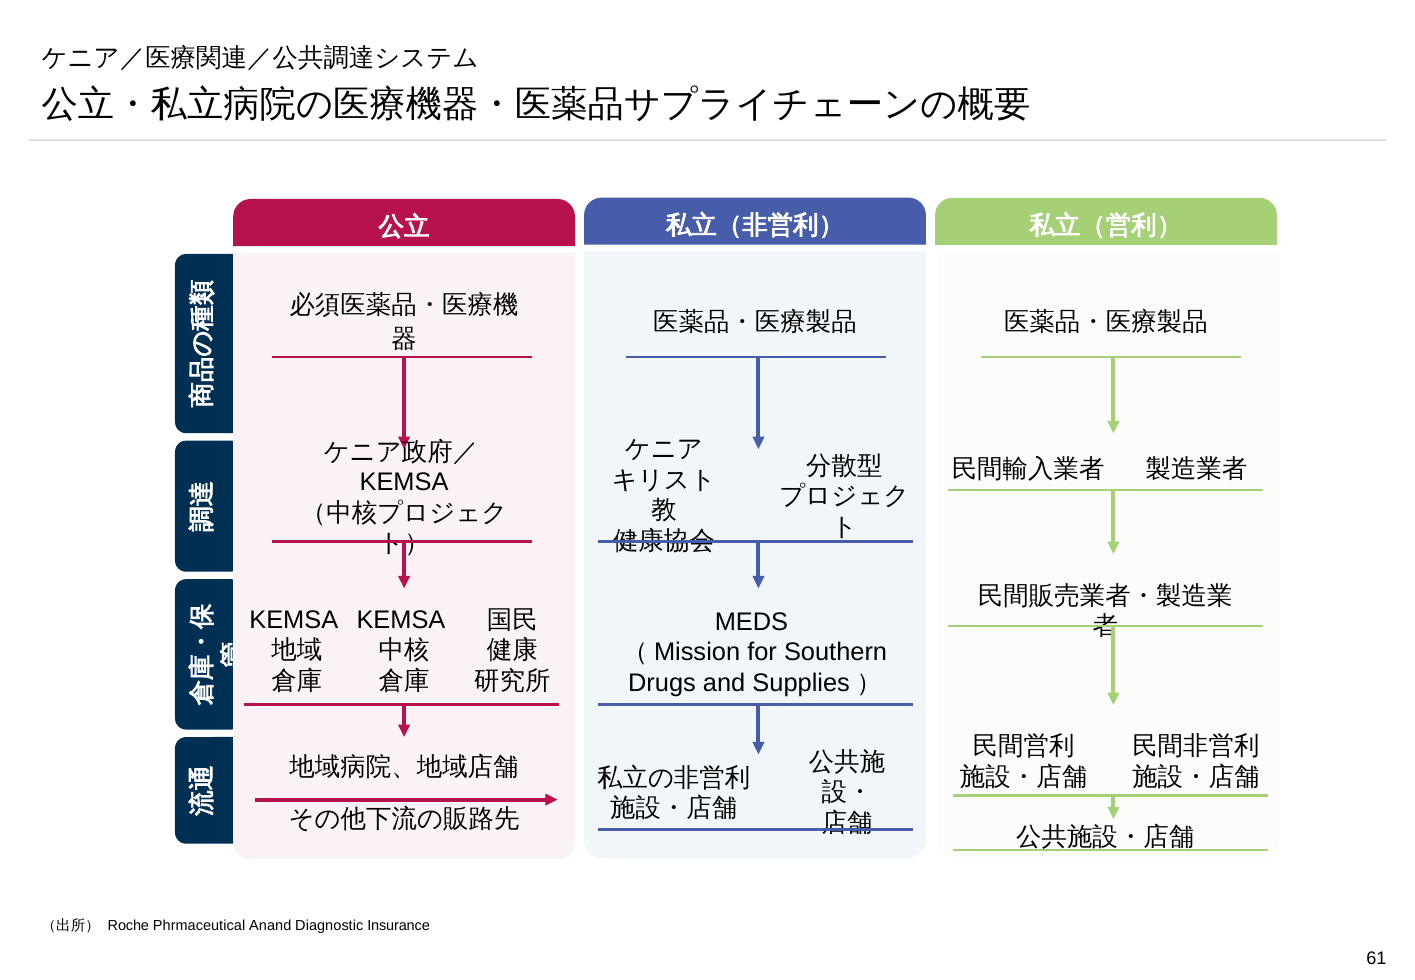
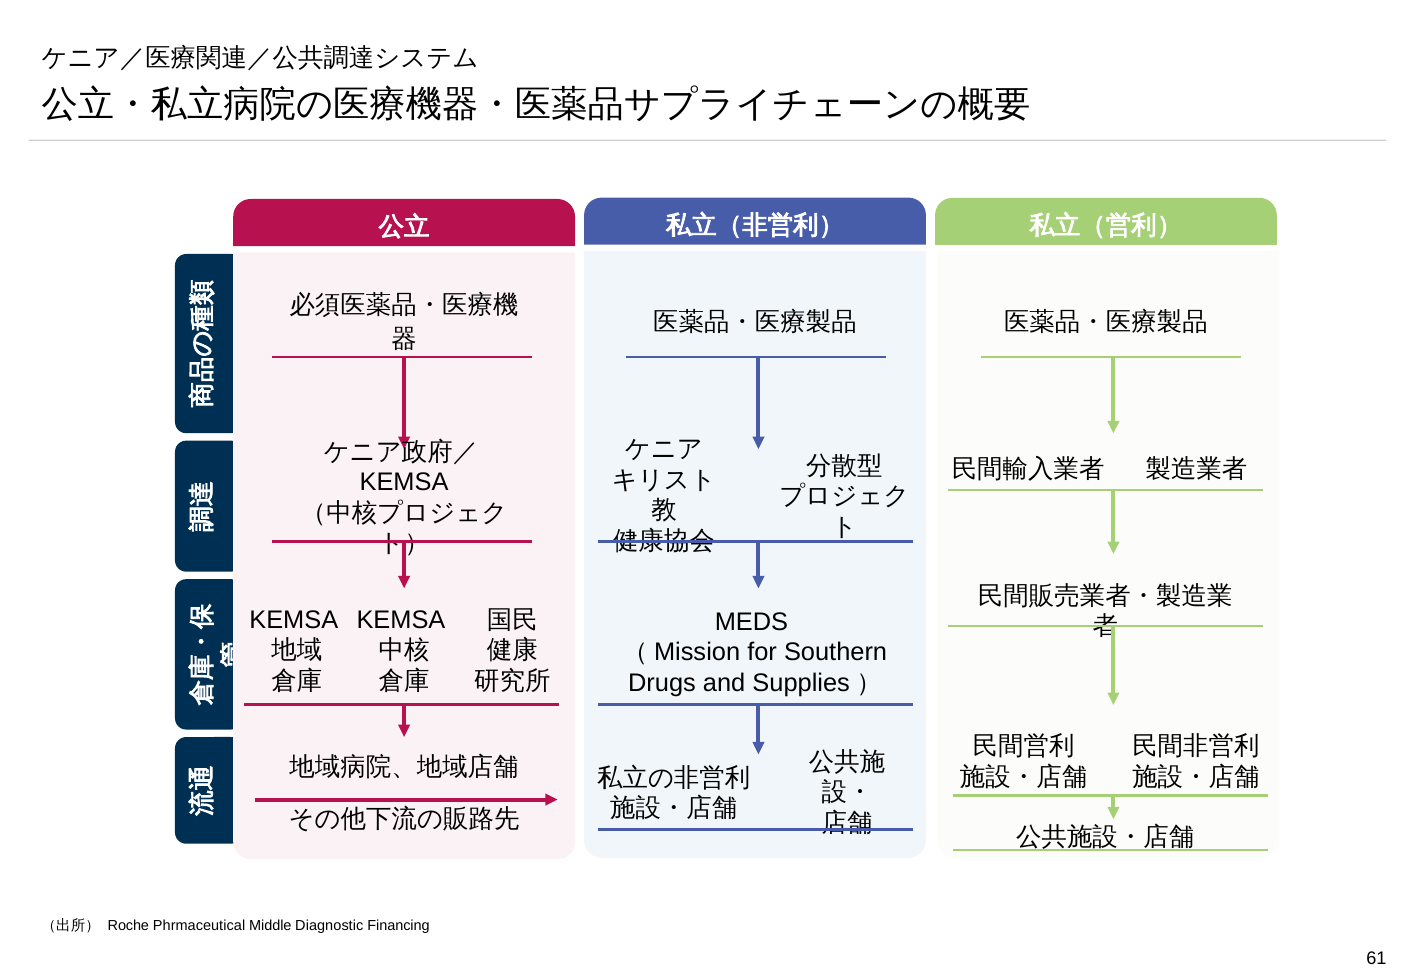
Anand: Anand -> Middle
Insurance: Insurance -> Financing
